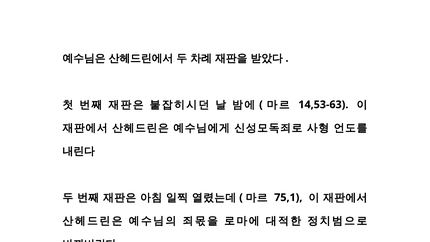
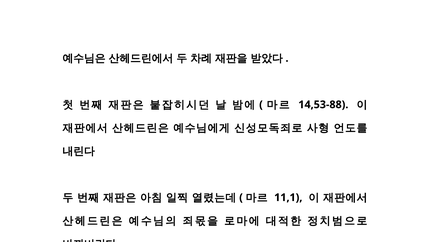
14,53-63: 14,53-63 -> 14,53-88
75,1: 75,1 -> 11,1
